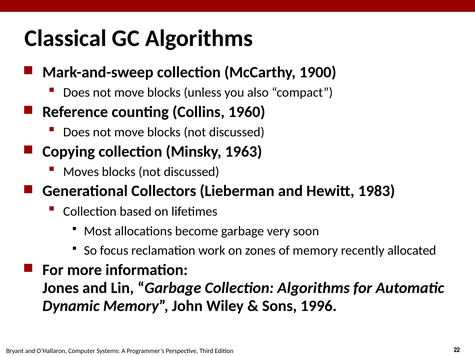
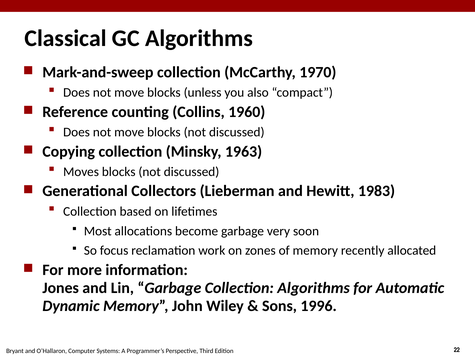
1900: 1900 -> 1970
